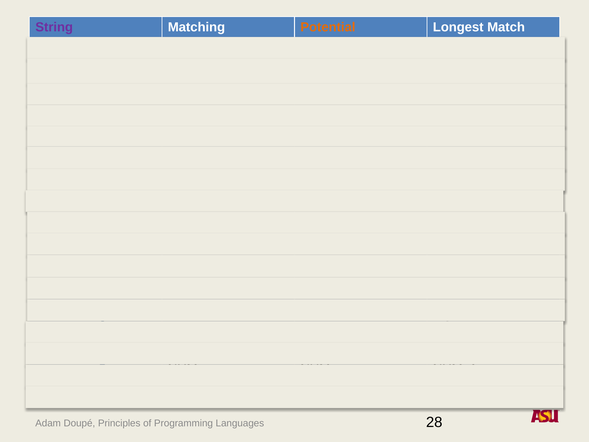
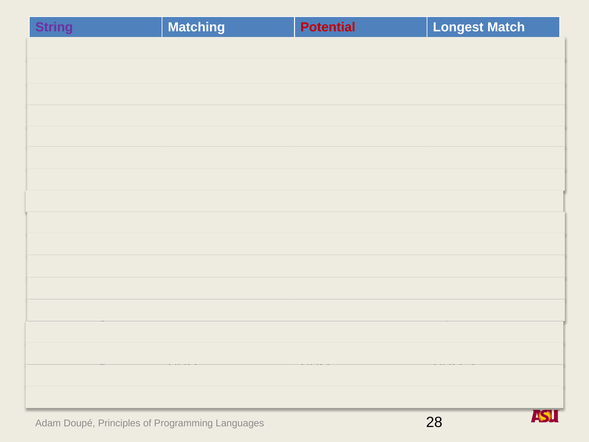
Potential colour: orange -> red
